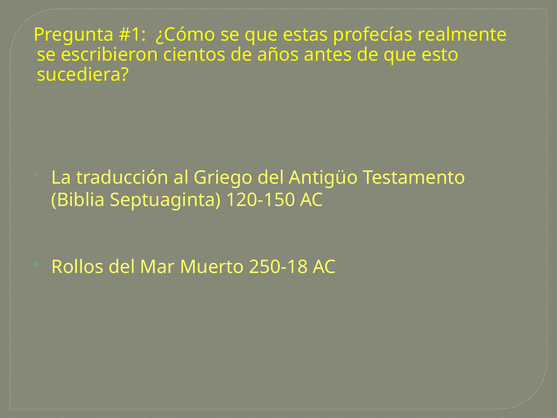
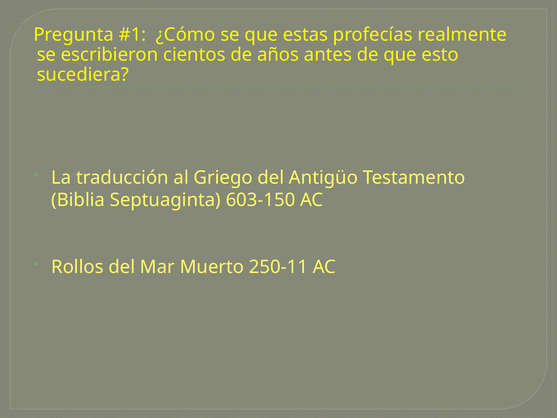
120-150: 120-150 -> 603-150
250-18: 250-18 -> 250-11
